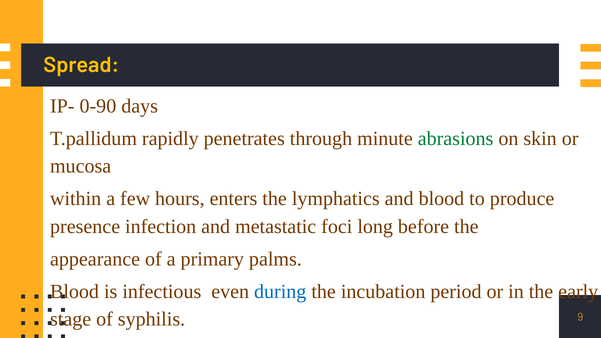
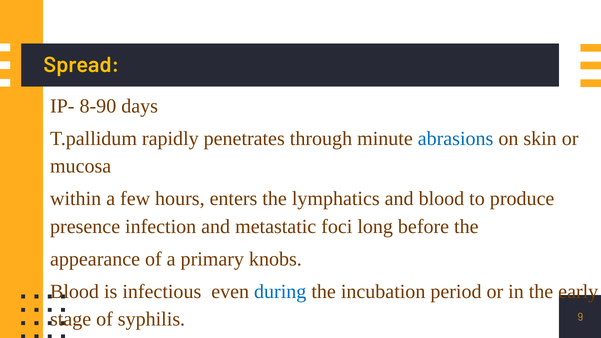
0-90: 0-90 -> 8-90
abrasions colour: green -> blue
palms: palms -> knobs
